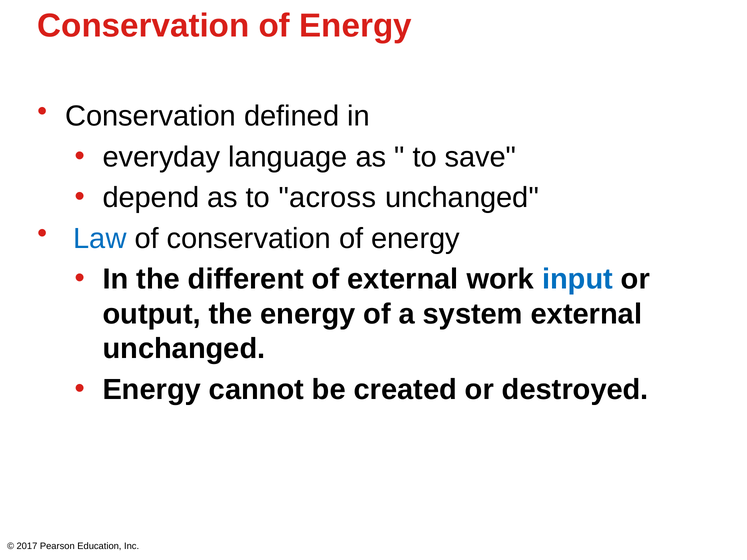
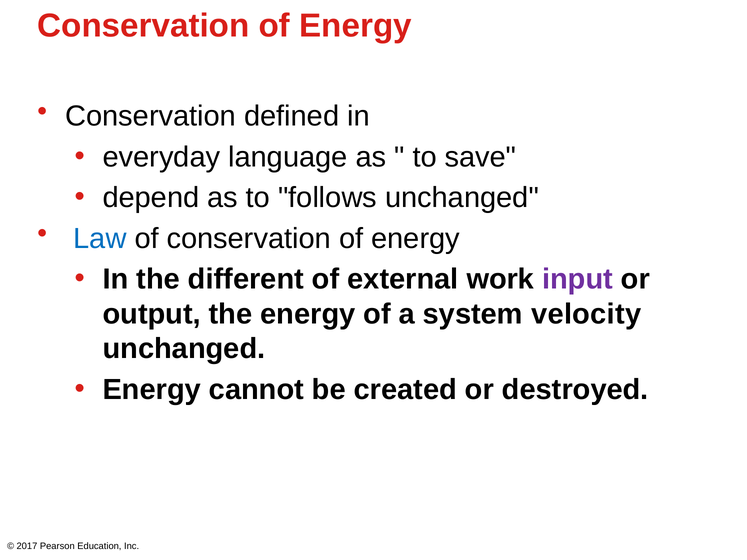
across: across -> follows
input colour: blue -> purple
system external: external -> velocity
